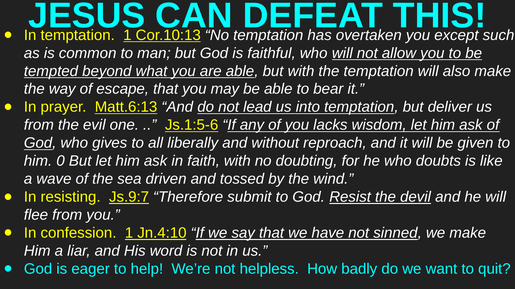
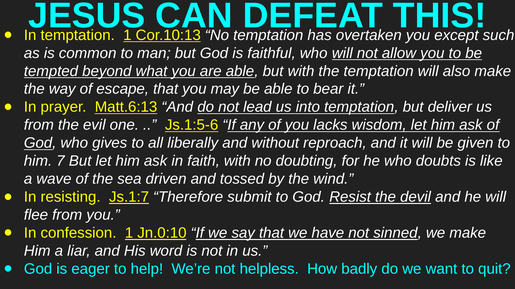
0: 0 -> 7
Js.9:7: Js.9:7 -> Js.1:7
Jn.4:10: Jn.4:10 -> Jn.0:10
